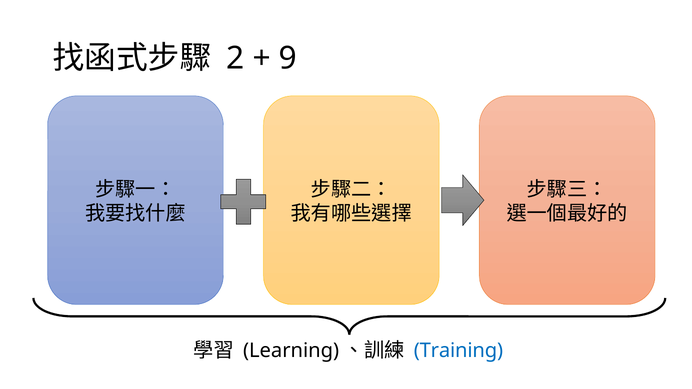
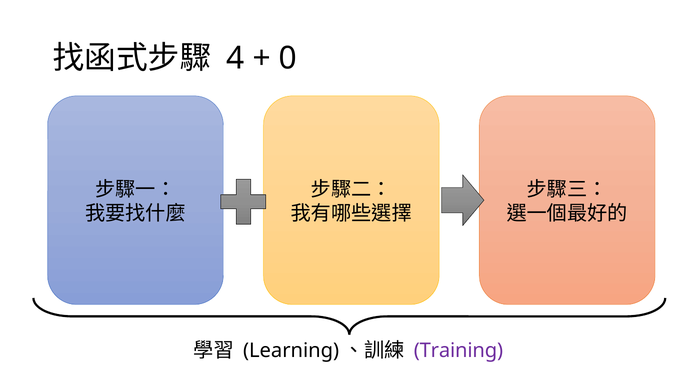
2: 2 -> 4
9: 9 -> 0
Training colour: blue -> purple
